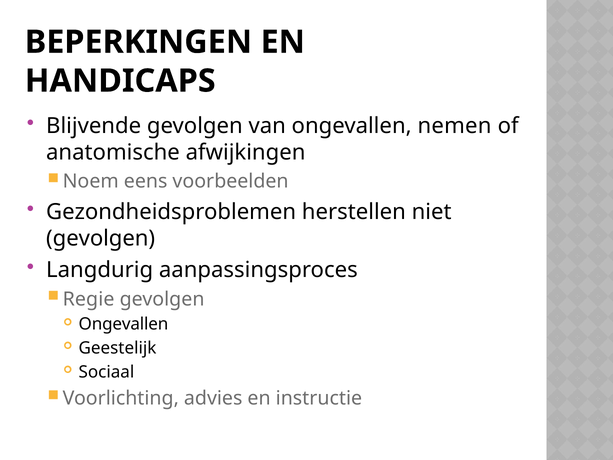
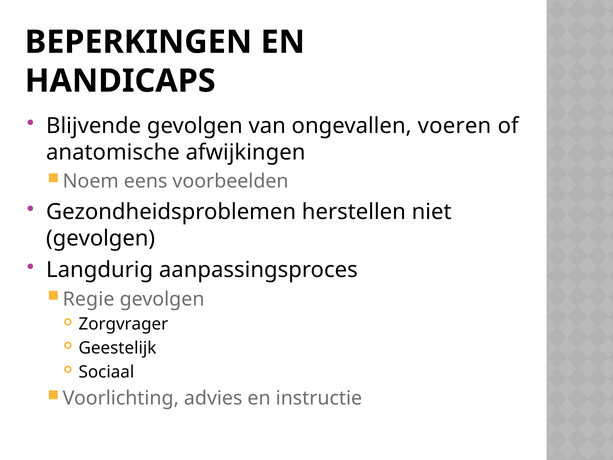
nemen: nemen -> voeren
Ongevallen at (123, 324): Ongevallen -> Zorgvrager
